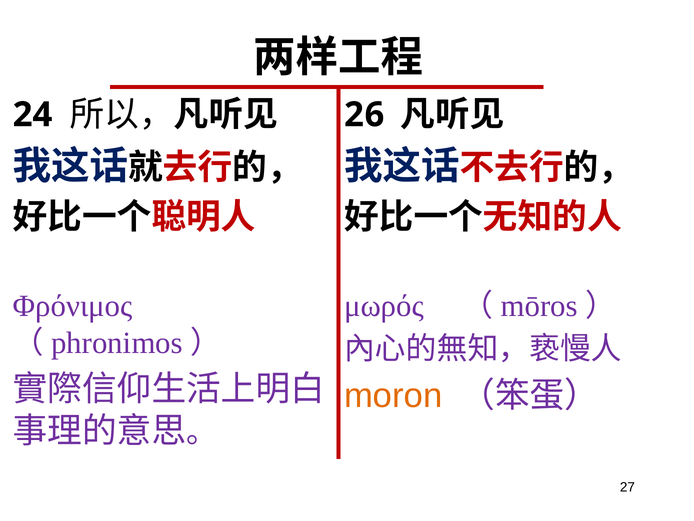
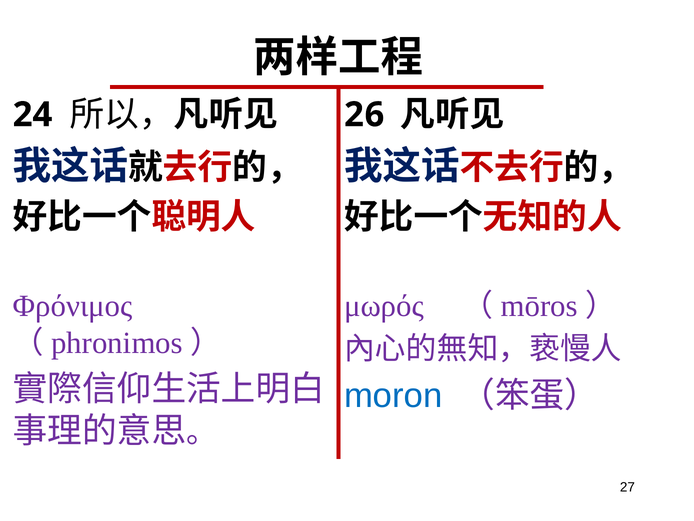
moron colour: orange -> blue
